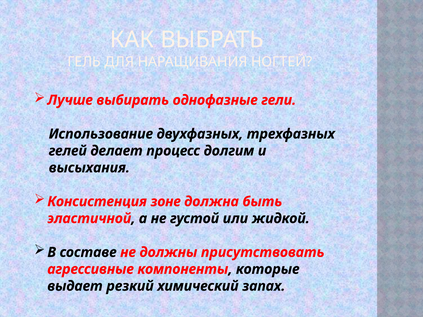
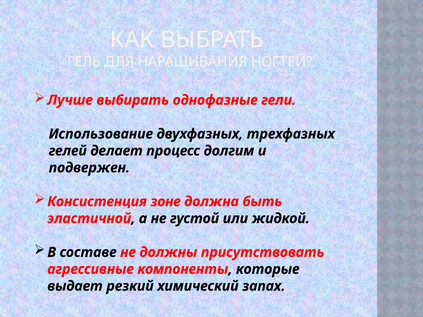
высыхания: высыхания -> подвержен
